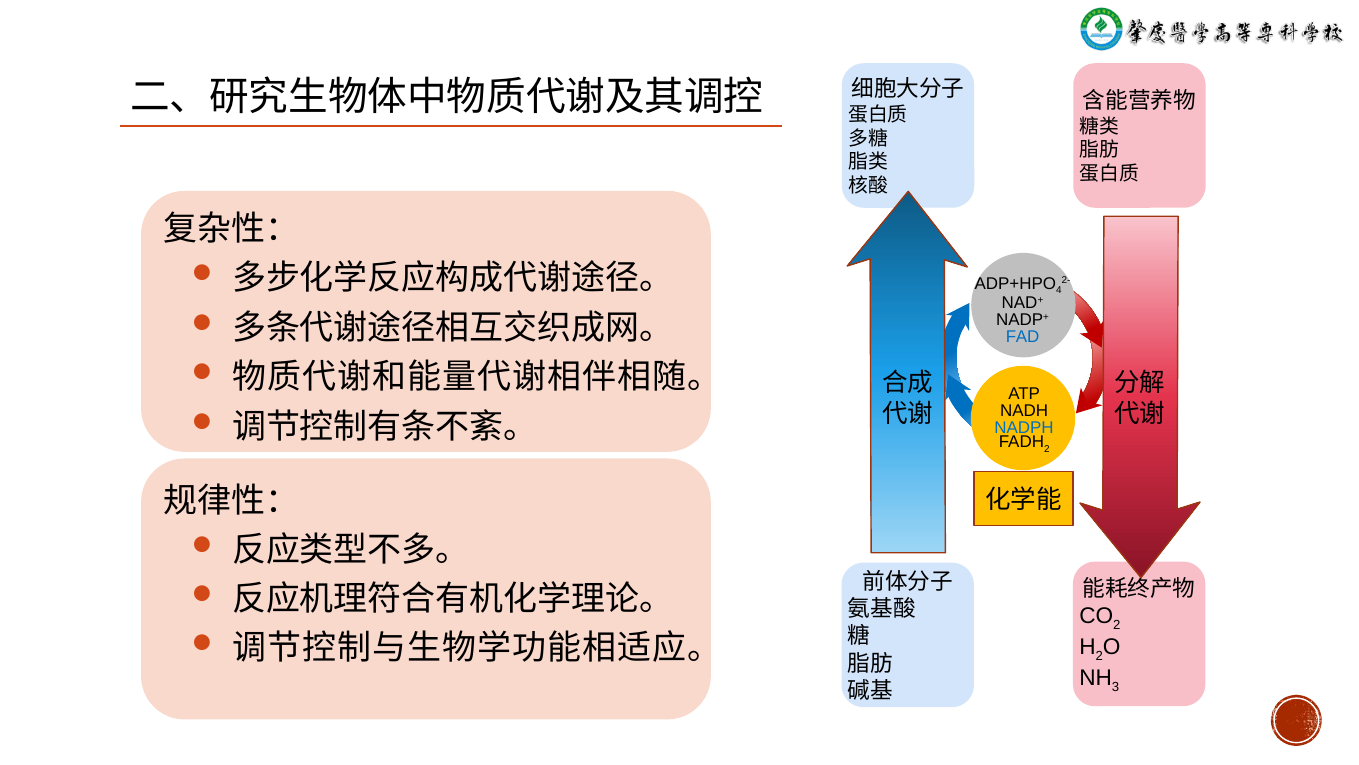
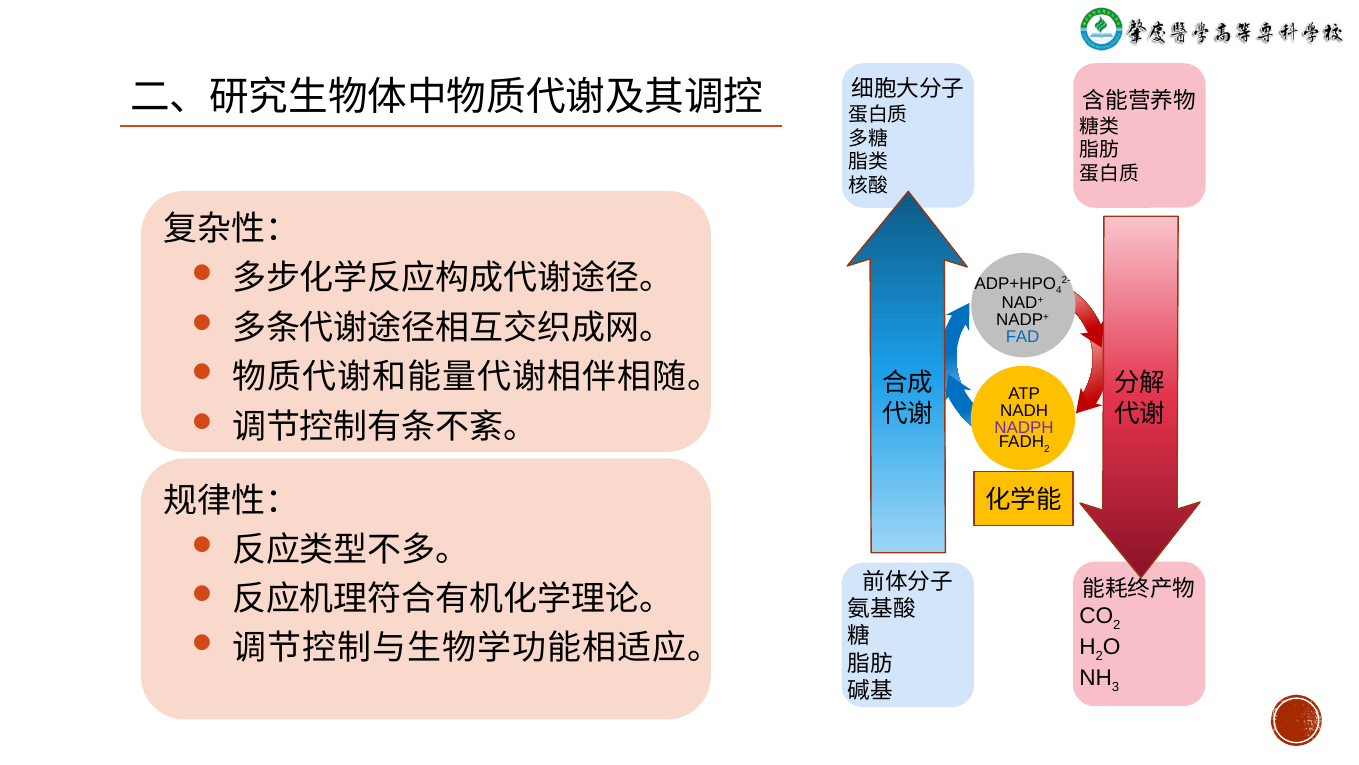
NADPH colour: blue -> purple
